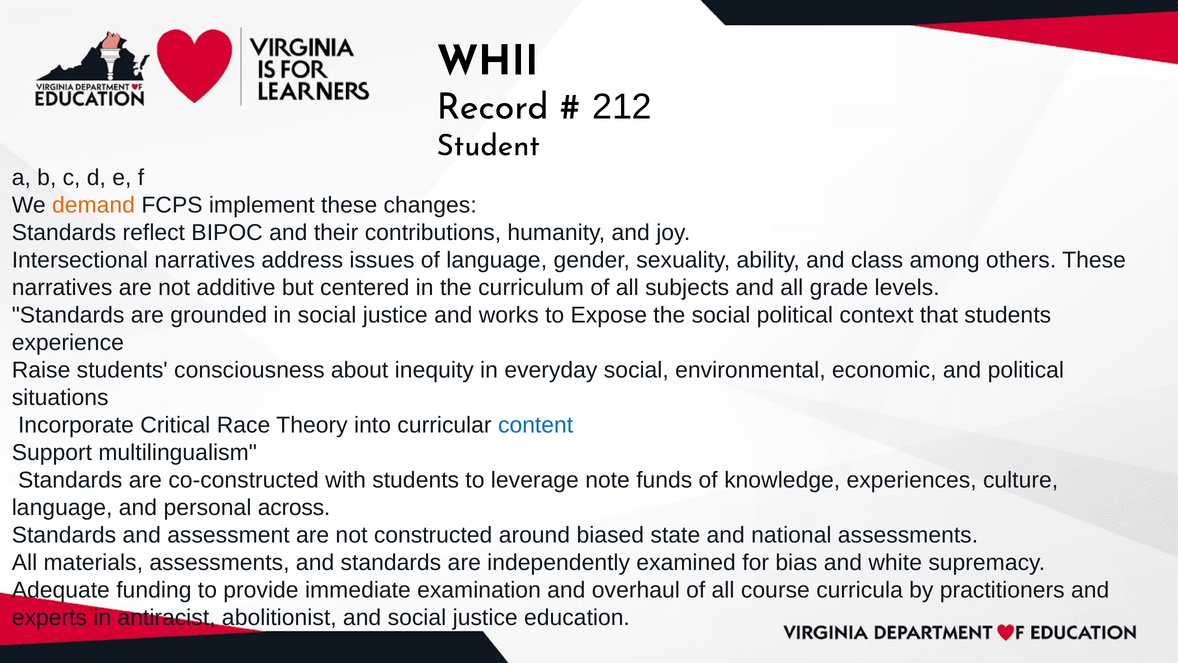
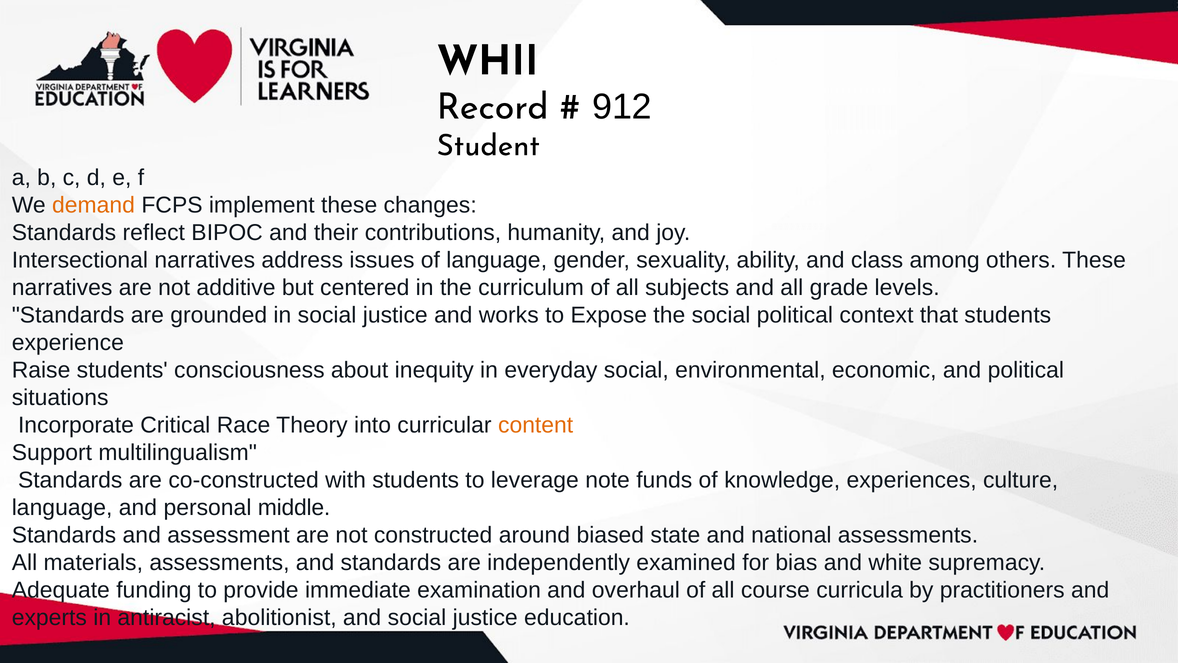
212: 212 -> 912
content colour: blue -> orange
across: across -> middle
